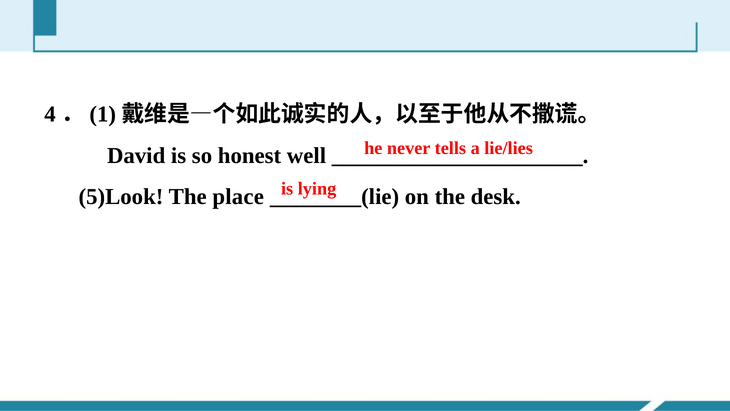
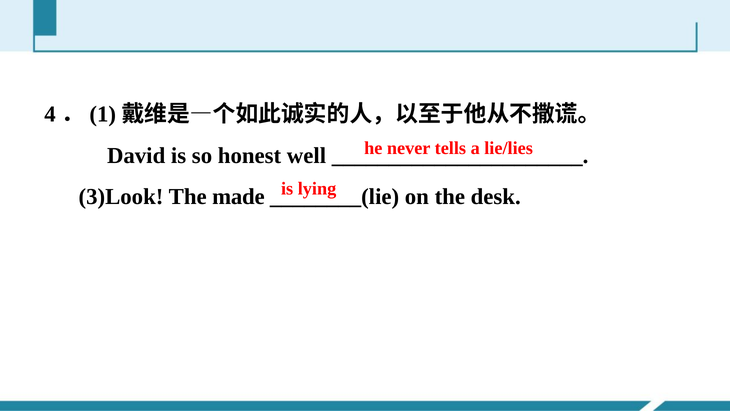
5)Look: 5)Look -> 3)Look
place: place -> made
